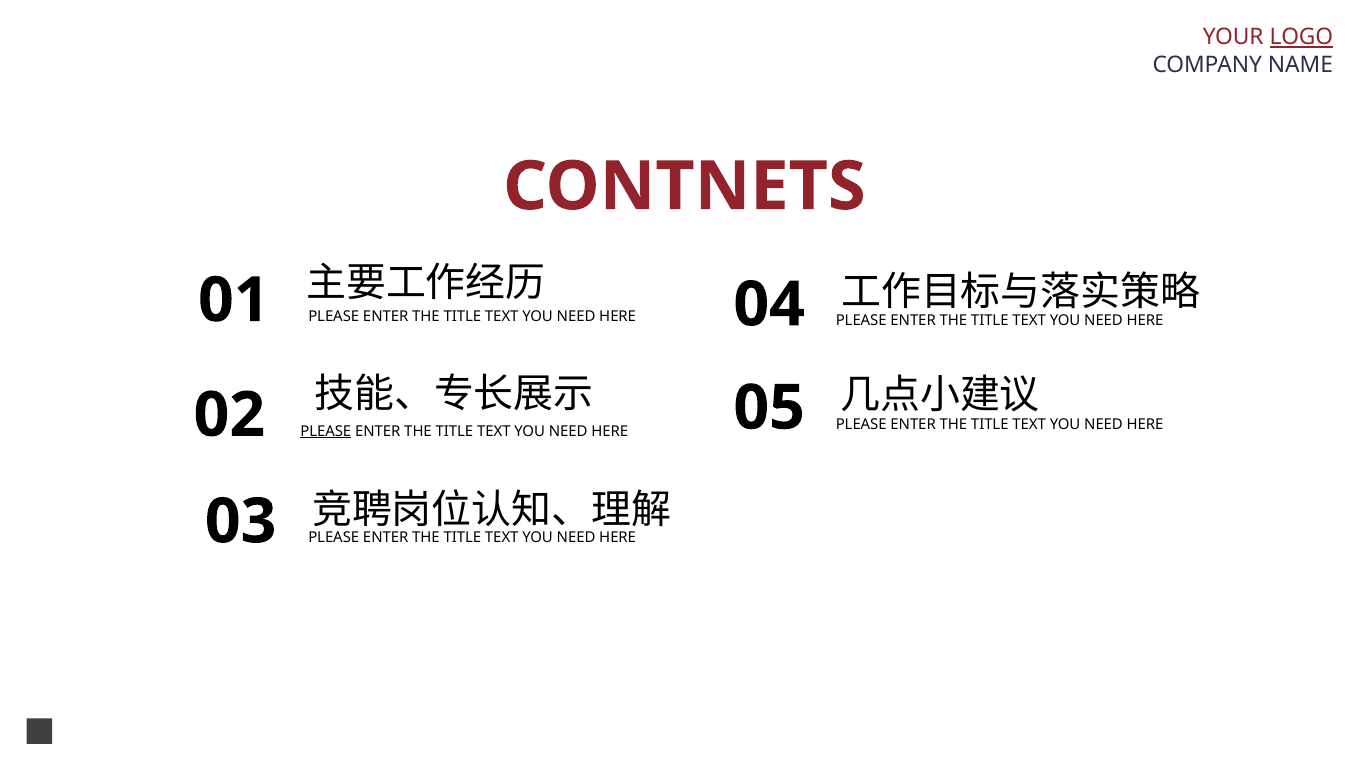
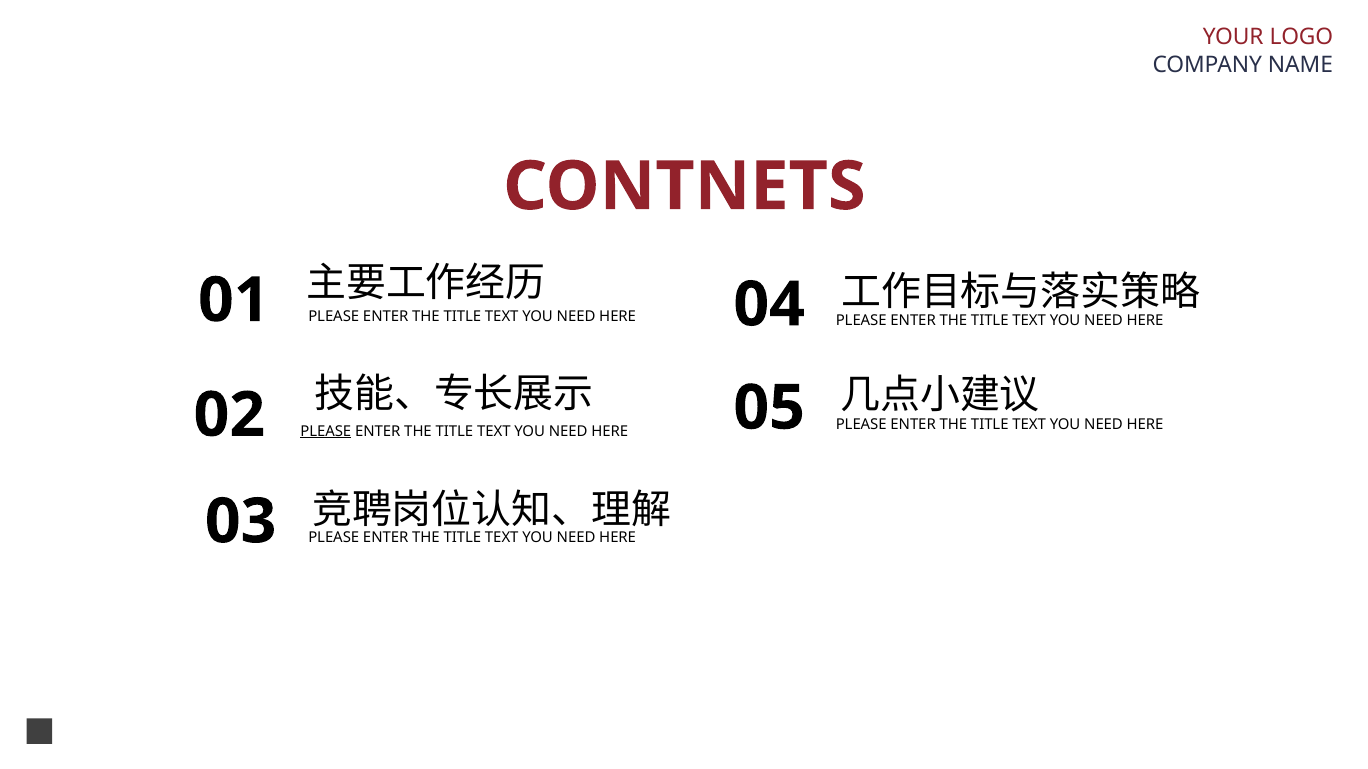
LOGO underline: present -> none
